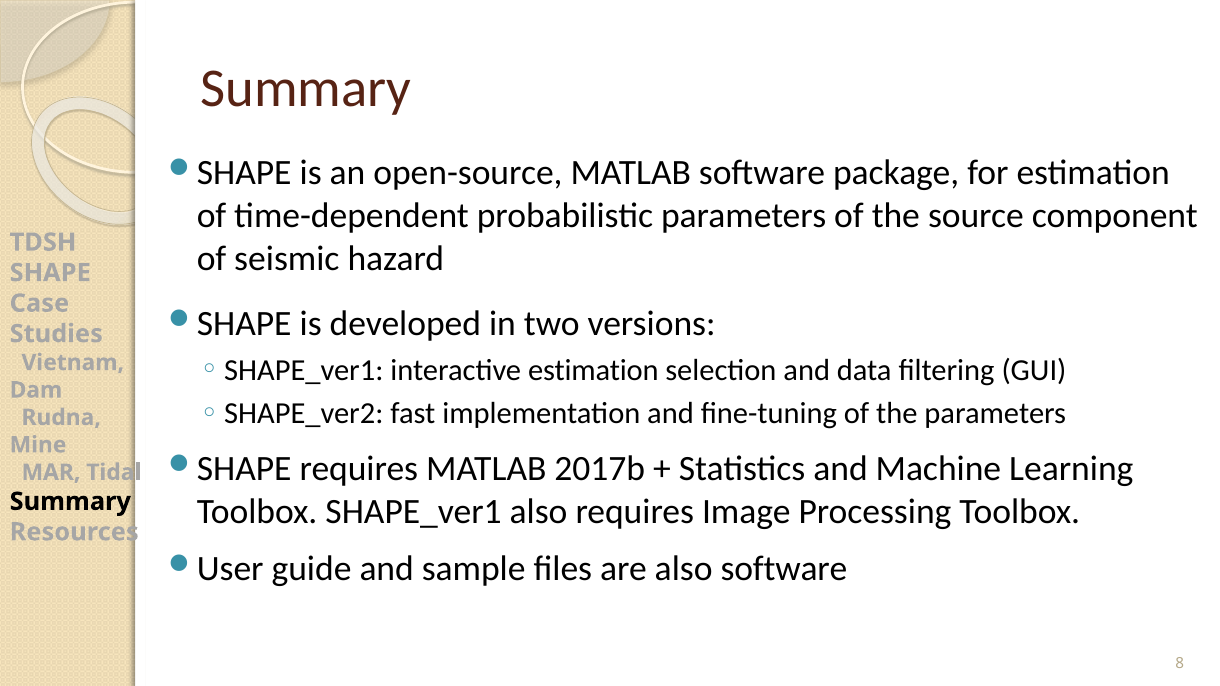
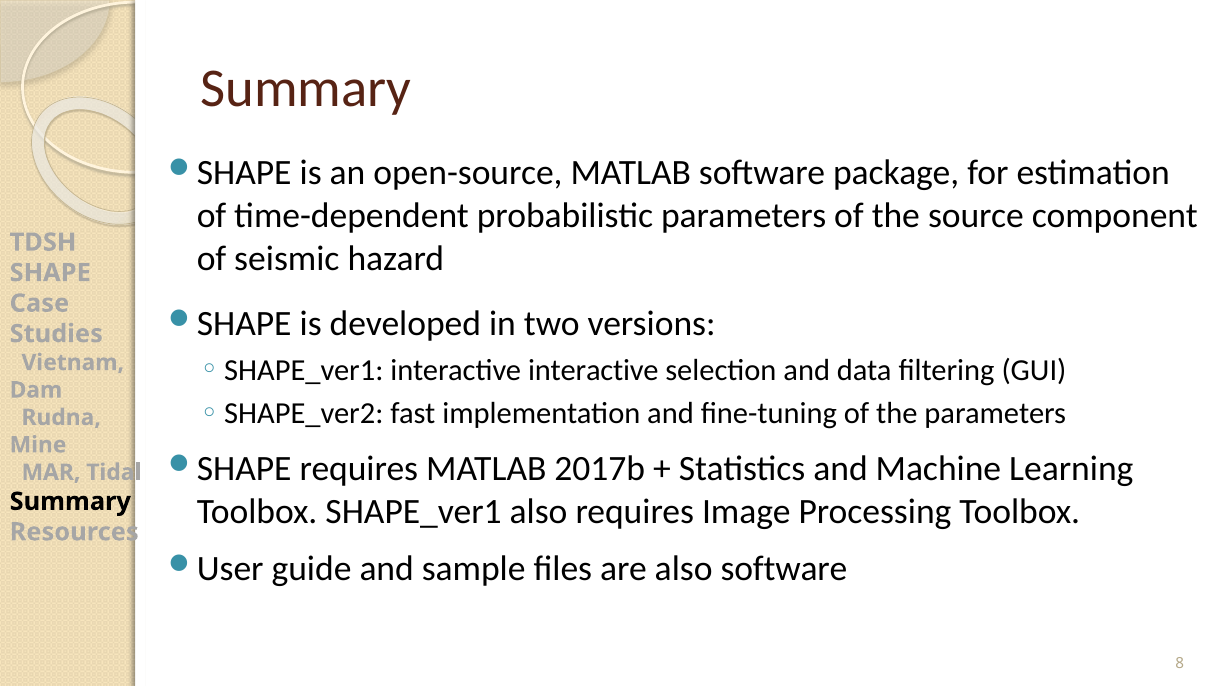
interactive estimation: estimation -> interactive
